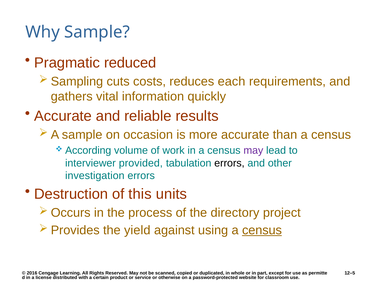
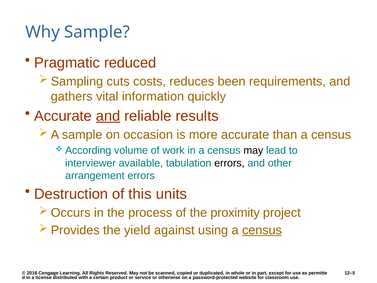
each: each -> been
and at (108, 116) underline: none -> present
may at (253, 150) colour: purple -> black
provided: provided -> available
investigation: investigation -> arrangement
directory: directory -> proximity
